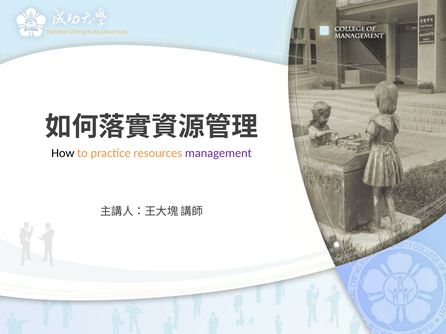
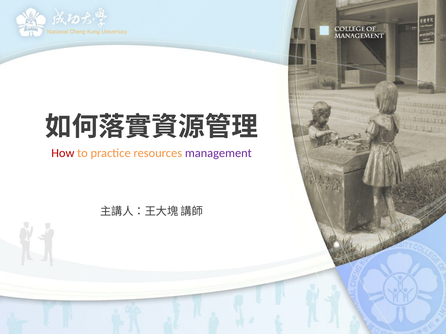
How colour: black -> red
